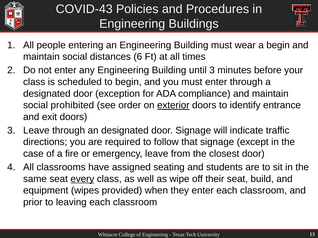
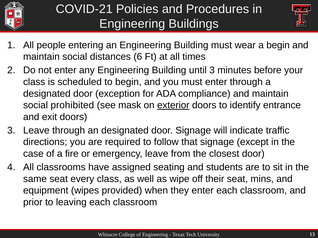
COVID-43: COVID-43 -> COVID-21
order: order -> mask
every underline: present -> none
build: build -> mins
